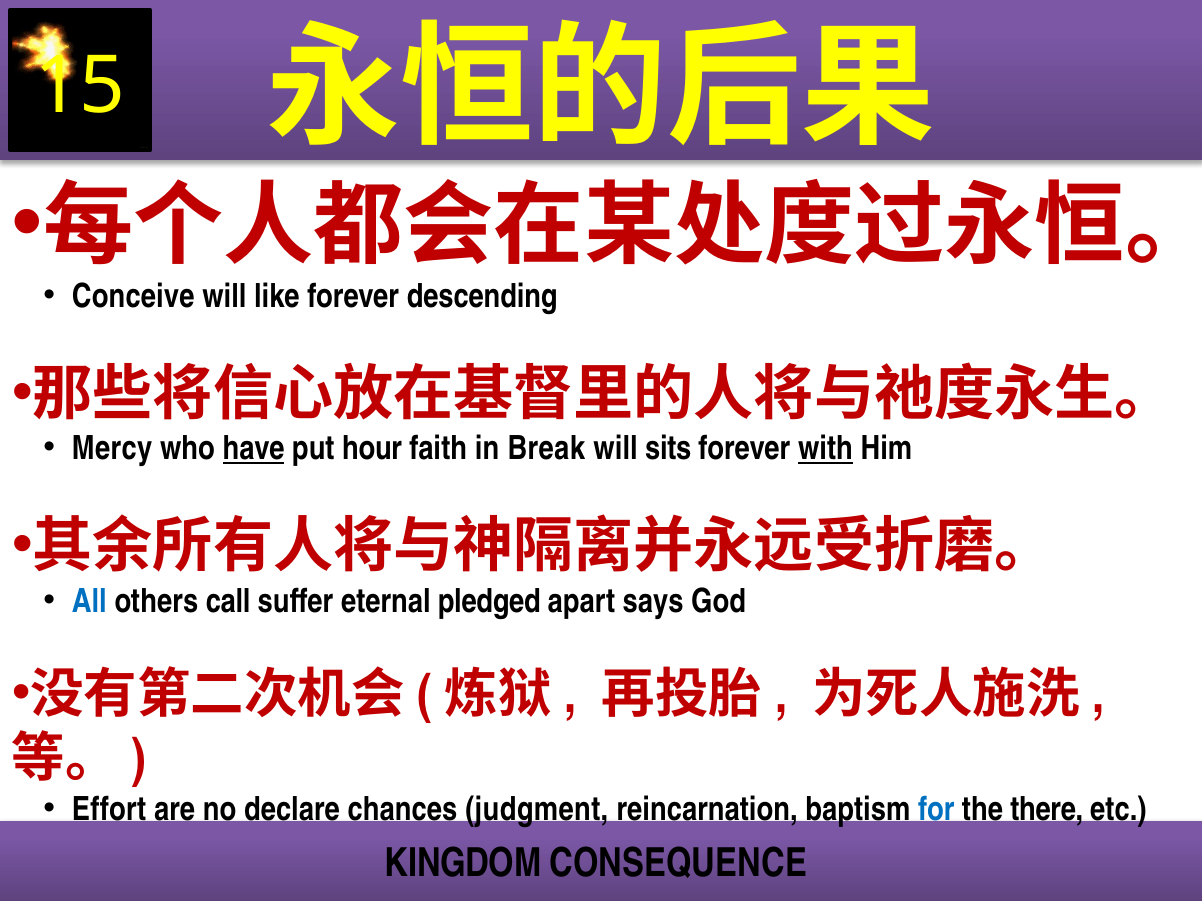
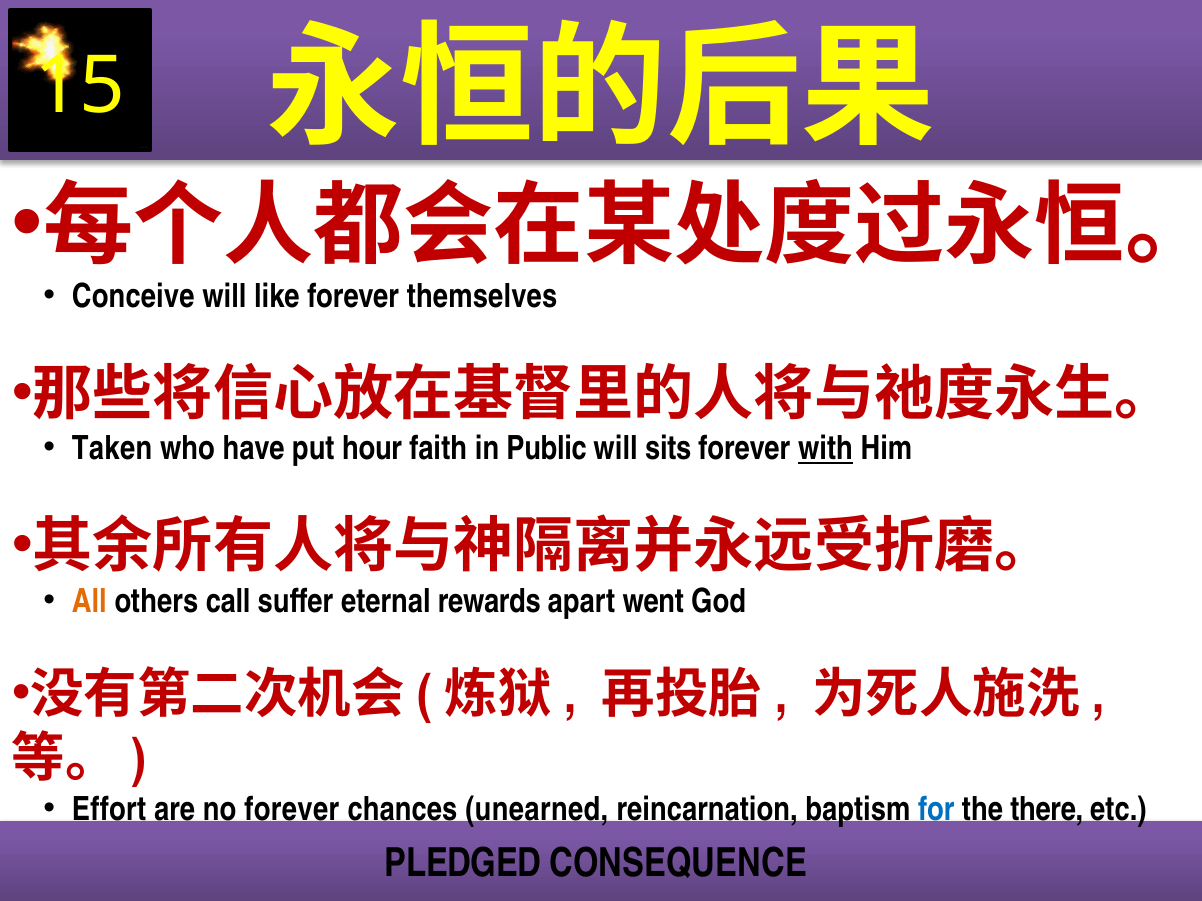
descending: descending -> themselves
Mercy: Mercy -> Taken
have underline: present -> none
Break: Break -> Public
All colour: blue -> orange
pledged: pledged -> rewards
says: says -> went
no declare: declare -> forever
judgment: judgment -> unearned
KINGDOM: KINGDOM -> PLEDGED
